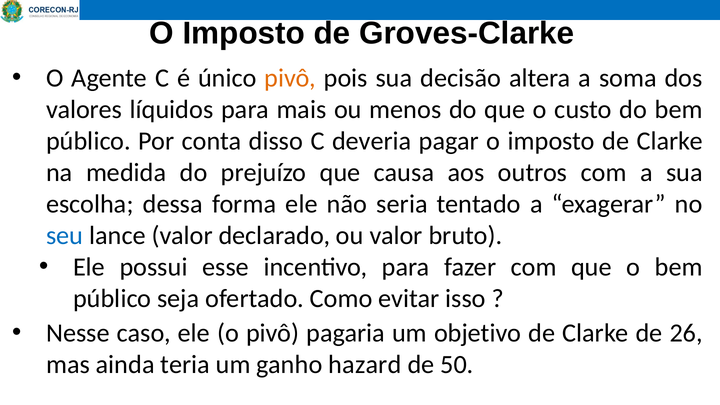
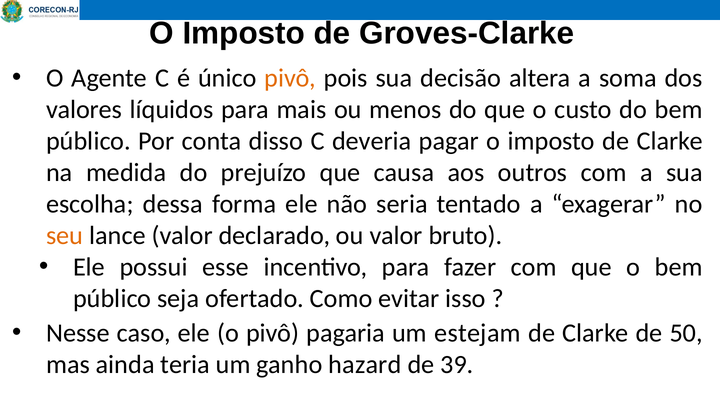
seu colour: blue -> orange
objetivo: objetivo -> estejam
26: 26 -> 50
50: 50 -> 39
